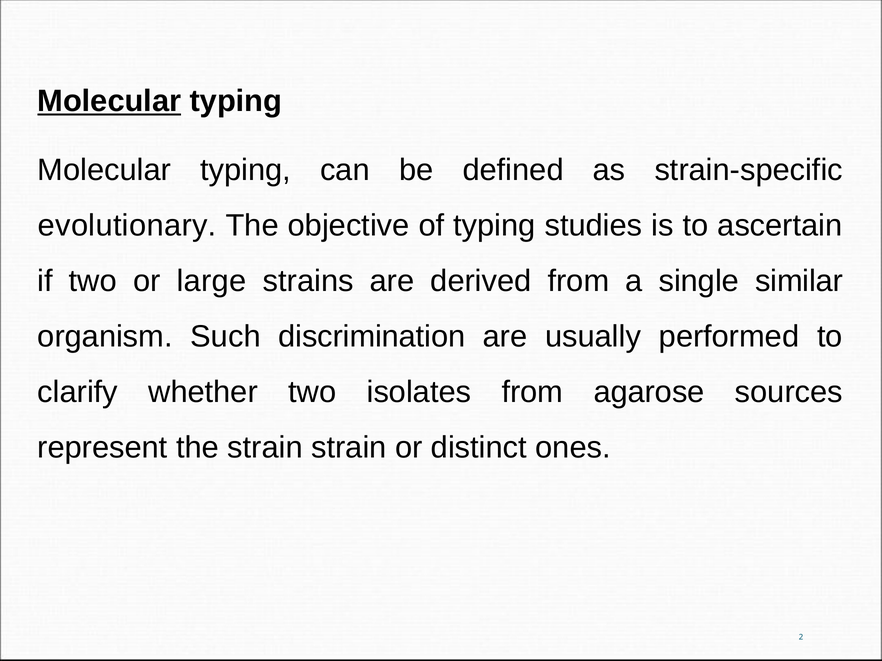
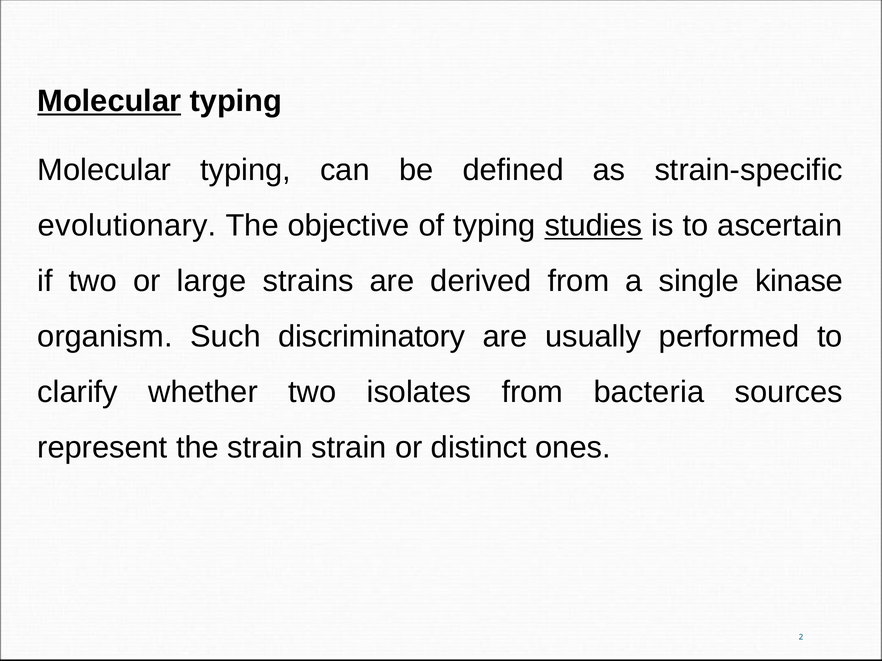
studies underline: none -> present
similar: similar -> kinase
discrimination: discrimination -> discriminatory
agarose: agarose -> bacteria
